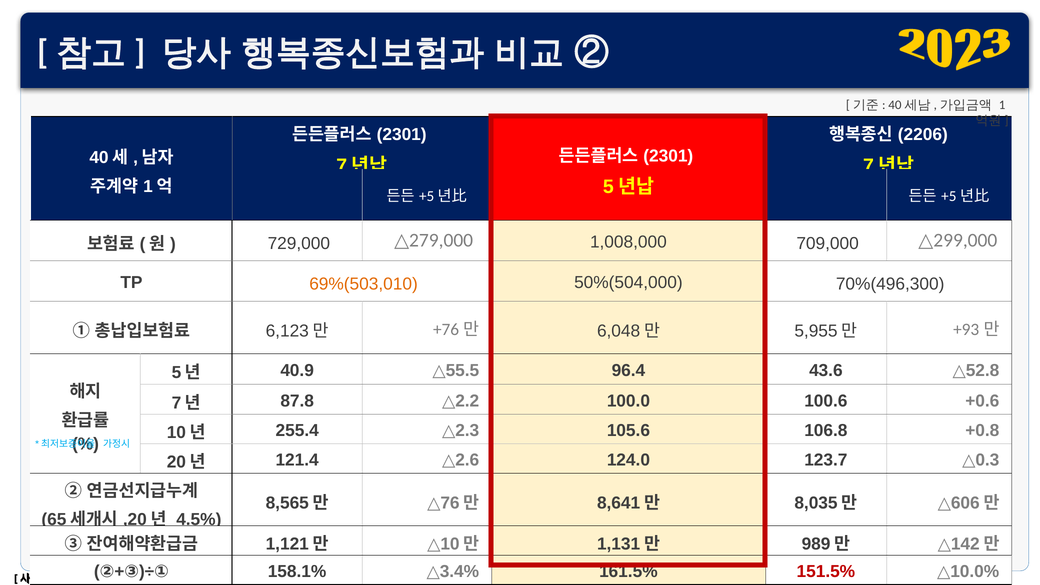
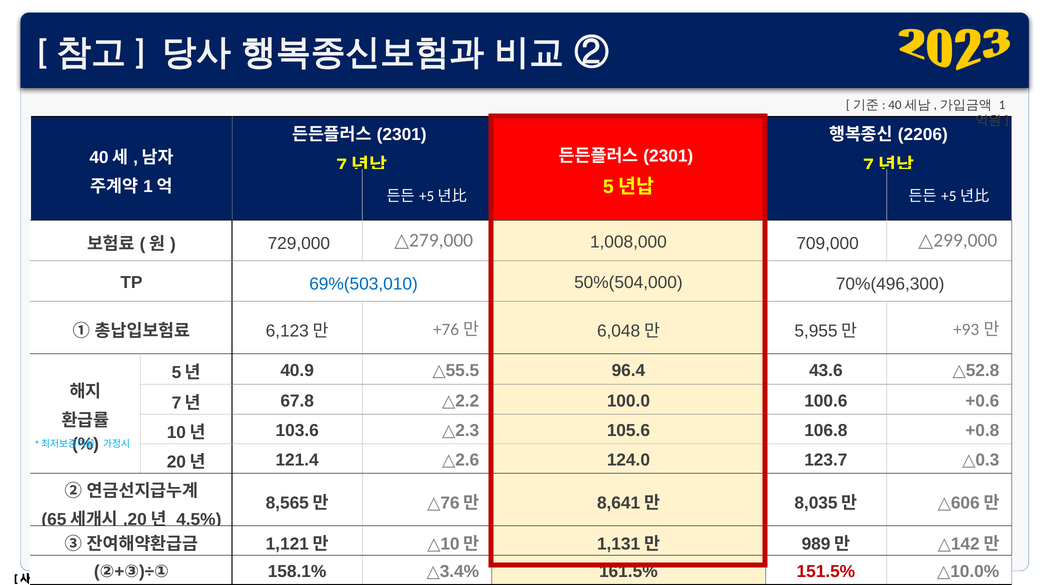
69%(503,010 colour: orange -> blue
87.8: 87.8 -> 67.8
255.4: 255.4 -> 103.6
